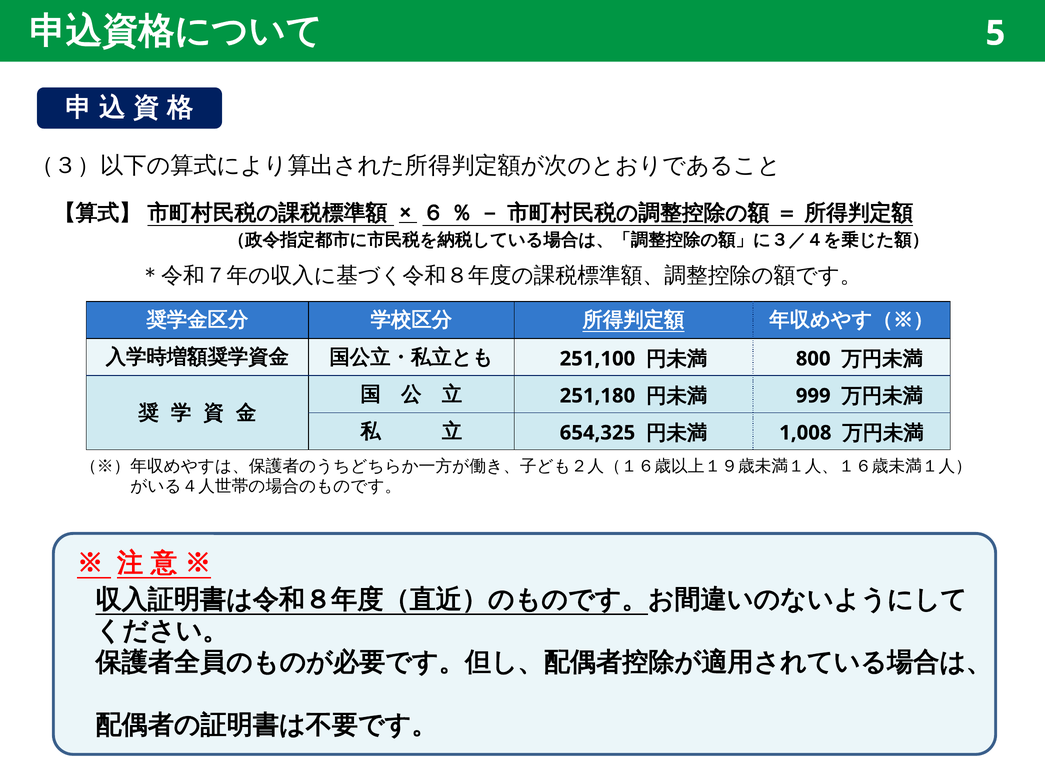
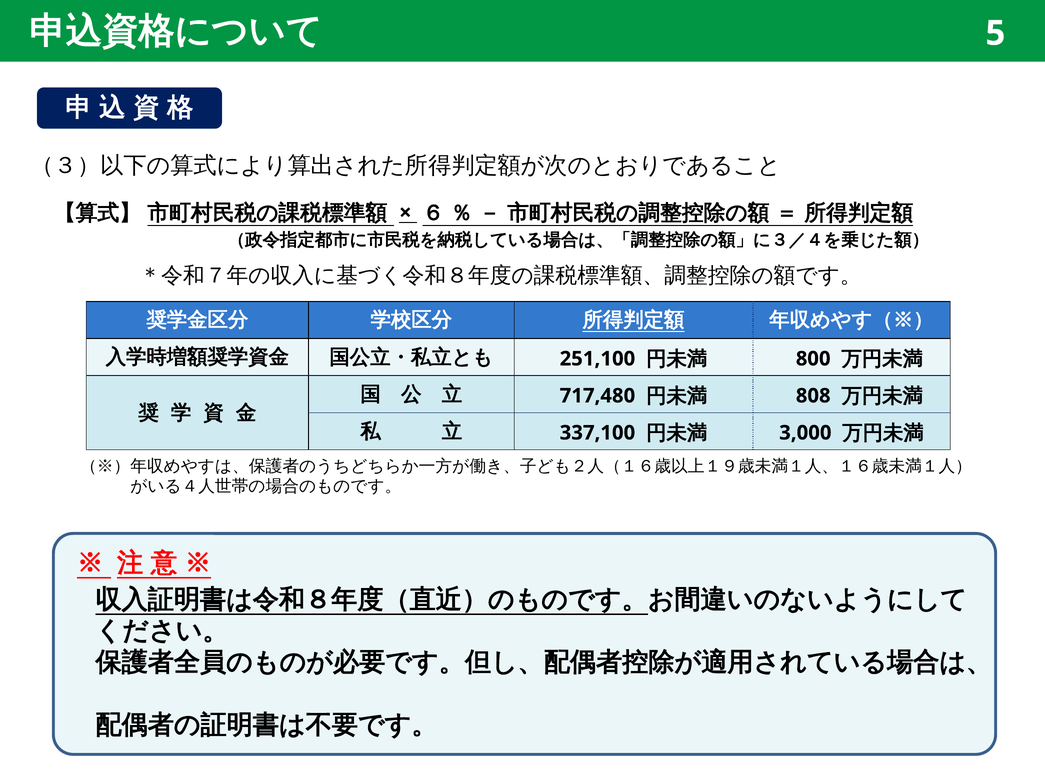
251,180: 251,180 -> 717,480
999: 999 -> 808
654,325: 654,325 -> 337,100
1,008: 1,008 -> 3,000
